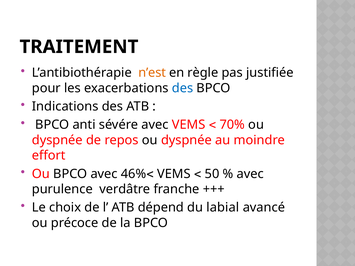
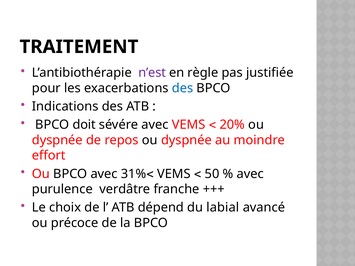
n’est colour: orange -> purple
anti: anti -> doit
70%: 70% -> 20%
46%: 46% -> 31%
